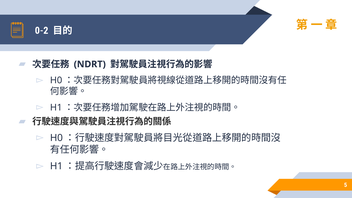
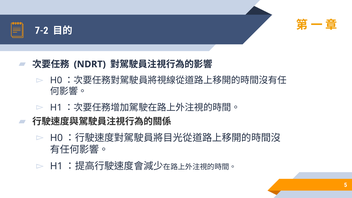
0-2: 0-2 -> 7-2
